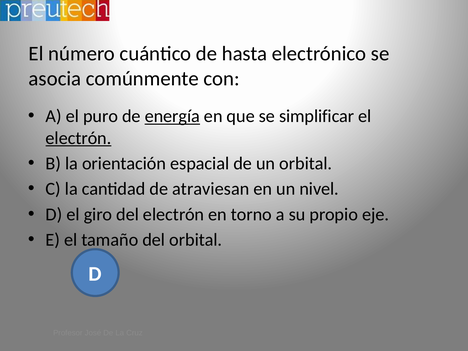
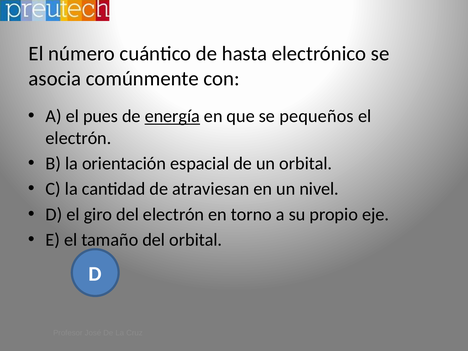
puro: puro -> pues
simplificar: simplificar -> pequeños
electrón at (79, 138) underline: present -> none
